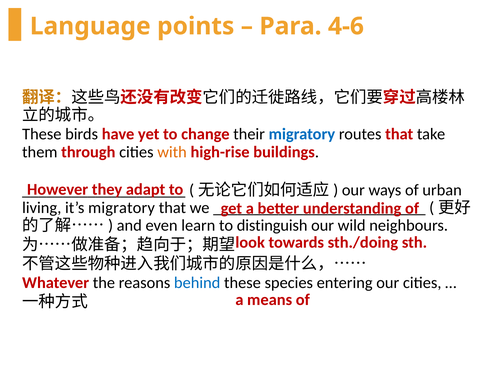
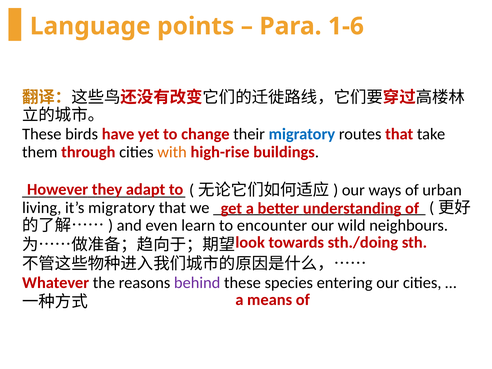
4-6: 4-6 -> 1-6
distinguish: distinguish -> encounter
behind colour: blue -> purple
